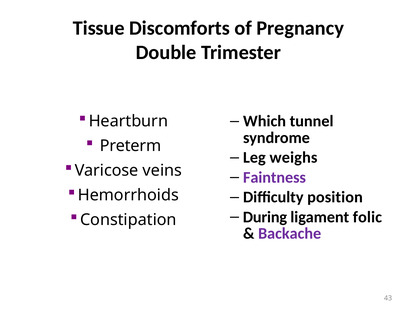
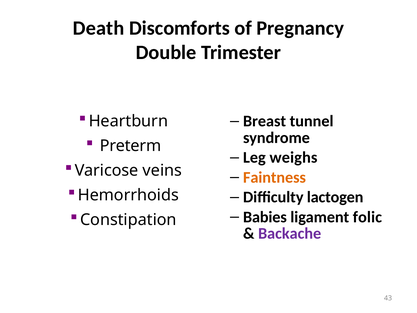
Tissue: Tissue -> Death
Which: Which -> Breast
Faintness colour: purple -> orange
position: position -> lactogen
During: During -> Babies
